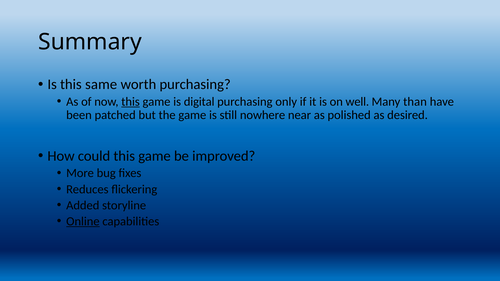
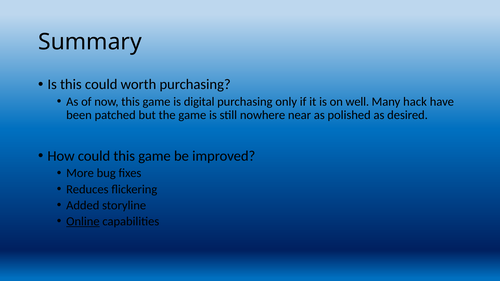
this same: same -> could
this at (131, 102) underline: present -> none
than: than -> hack
